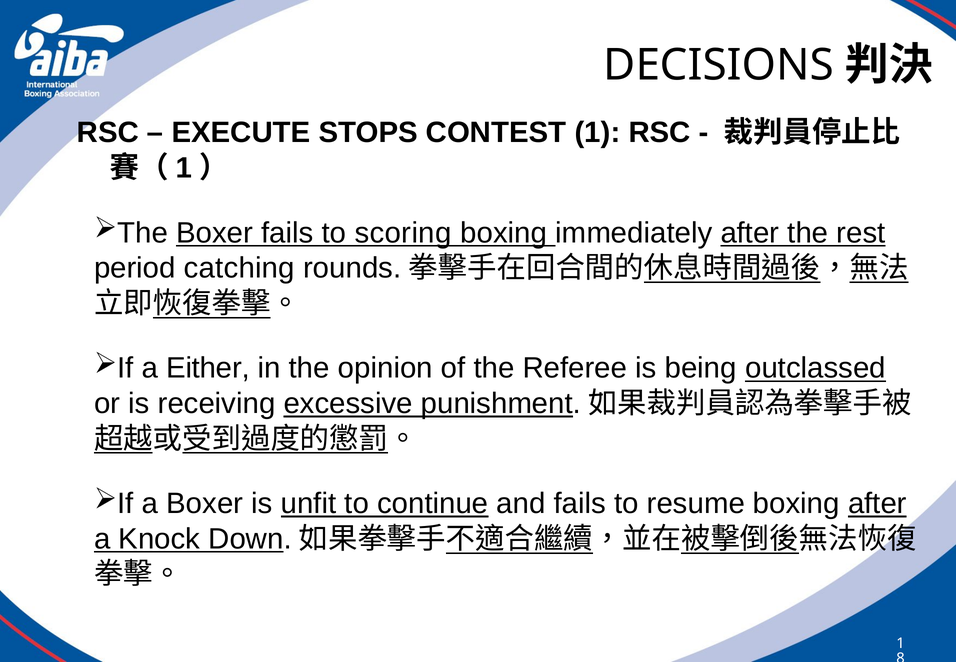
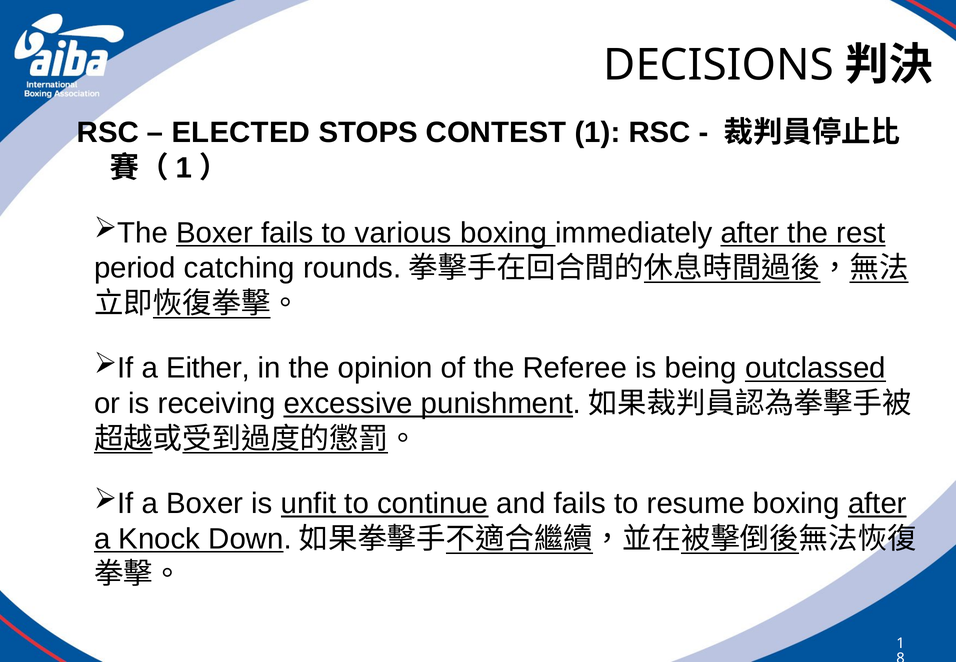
EXECUTE: EXECUTE -> ELECTED
scoring: scoring -> various
